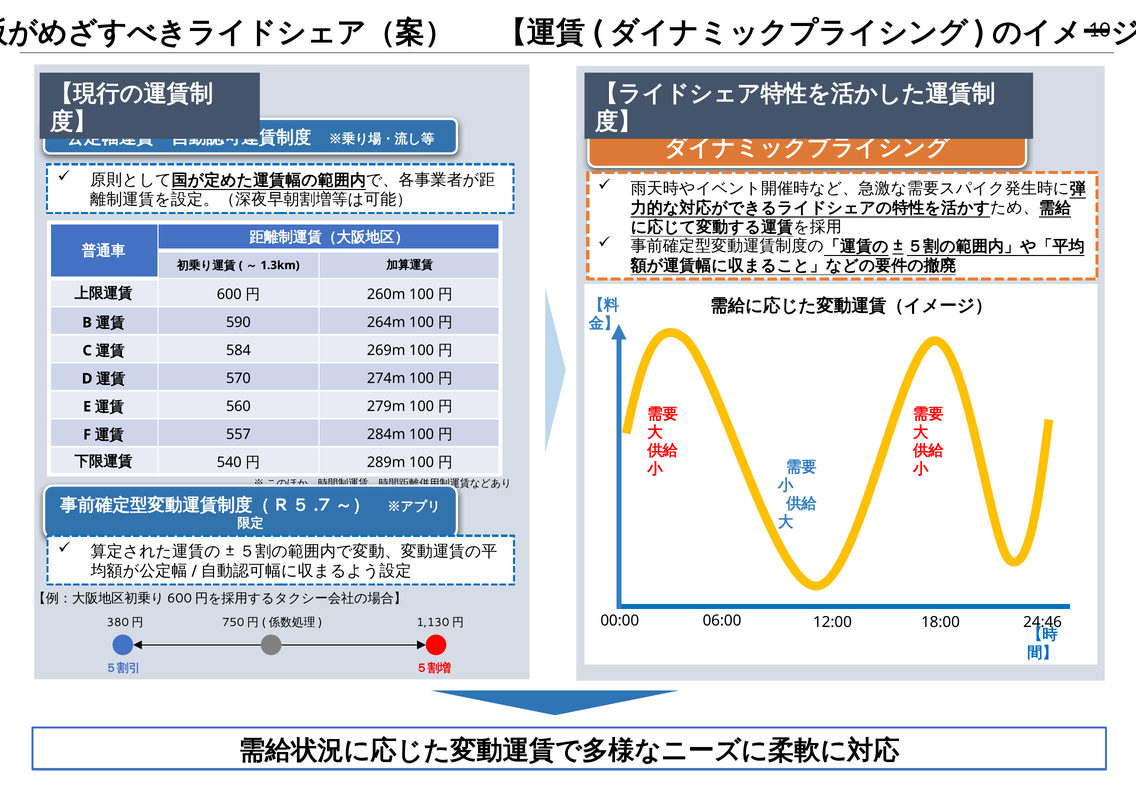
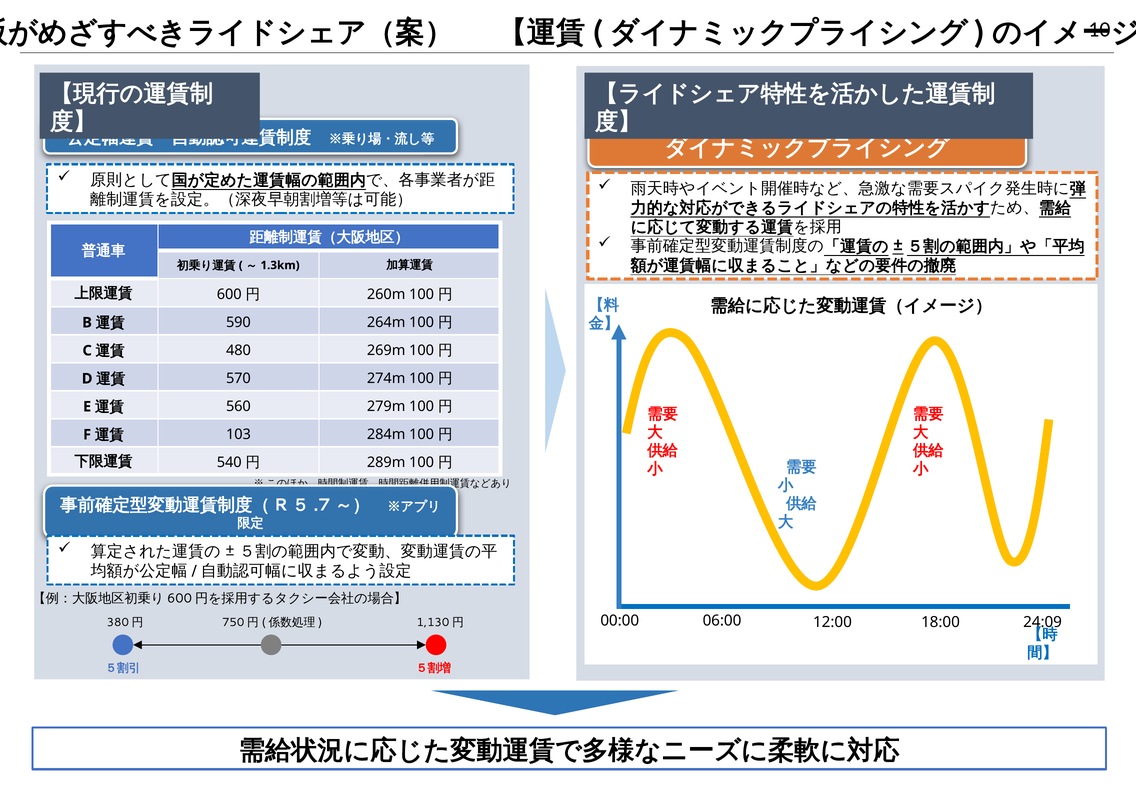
584: 584 -> 480
557: 557 -> 103
24:46: 24:46 -> 24:09
